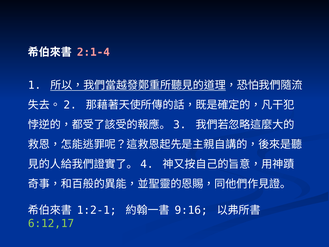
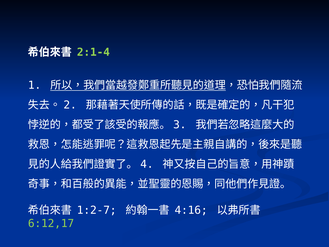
2:1-4 colour: pink -> light green
1:2-1: 1:2-1 -> 1:2-7
9:16: 9:16 -> 4:16
